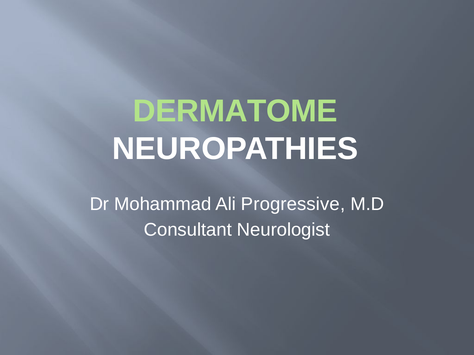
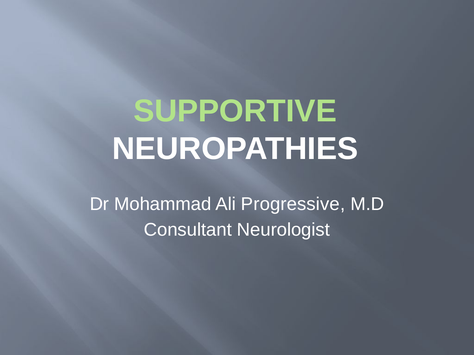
DERMATOME: DERMATOME -> SUPPORTIVE
